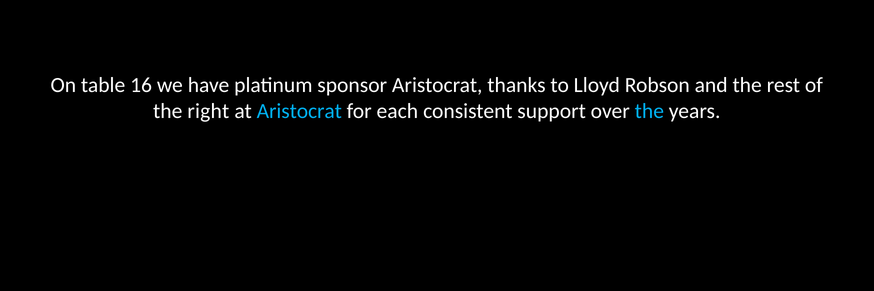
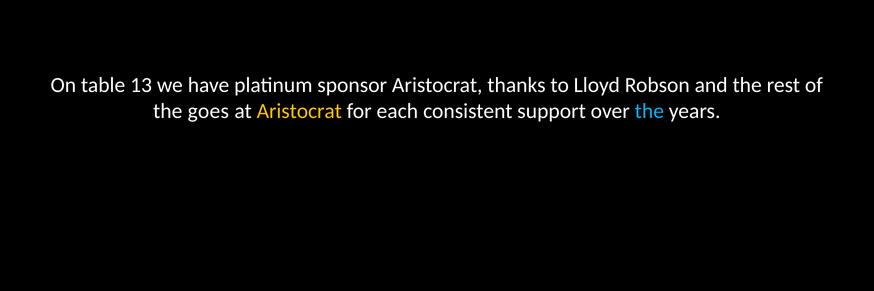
16: 16 -> 13
right: right -> goes
Aristocrat at (299, 111) colour: light blue -> yellow
